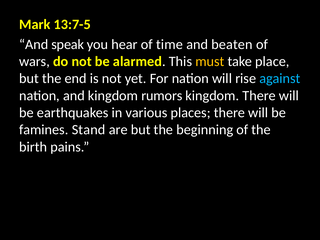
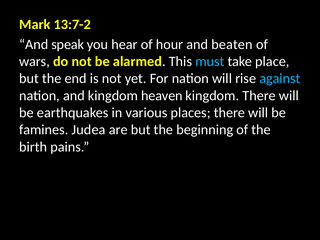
13:7-5: 13:7-5 -> 13:7-2
time: time -> hour
must colour: yellow -> light blue
rumors: rumors -> heaven
Stand: Stand -> Judea
